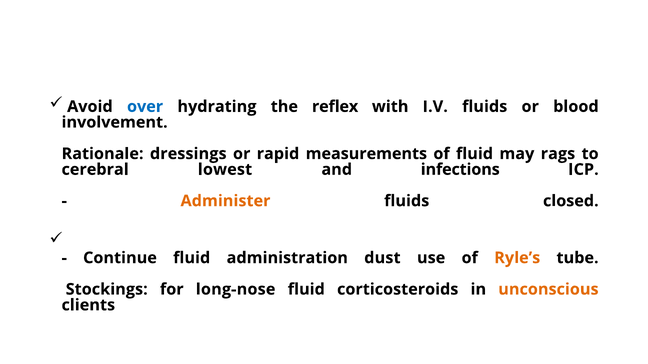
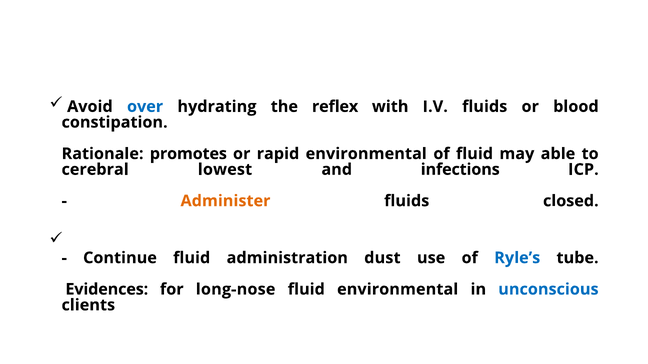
involvement: involvement -> constipation
dressings: dressings -> promotes
rapid measurements: measurements -> environmental
rags: rags -> able
Ryle’s colour: orange -> blue
Stockings: Stockings -> Evidences
fluid corticosteroids: corticosteroids -> environmental
unconscious colour: orange -> blue
